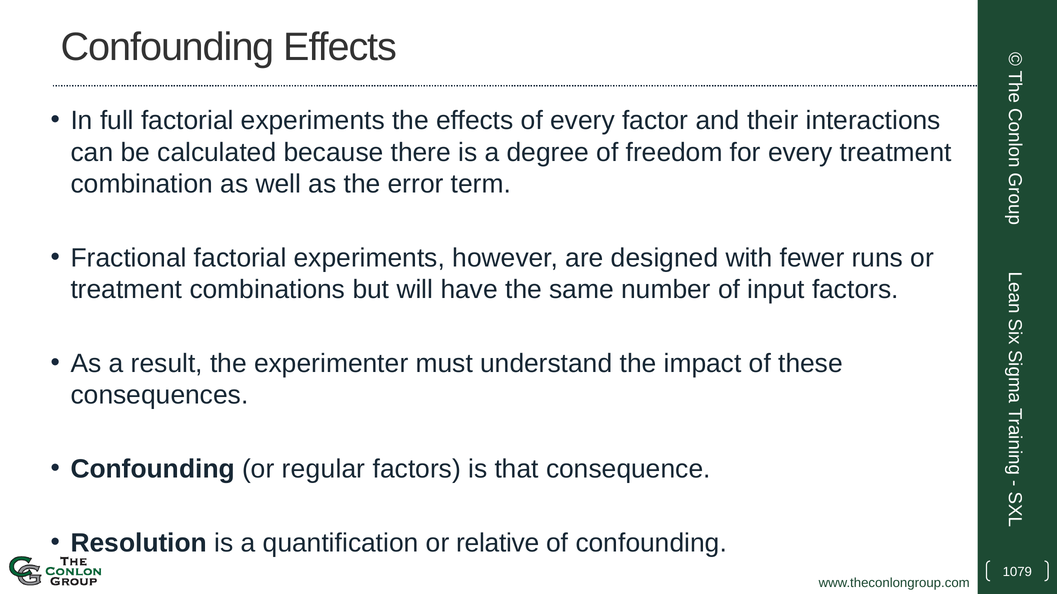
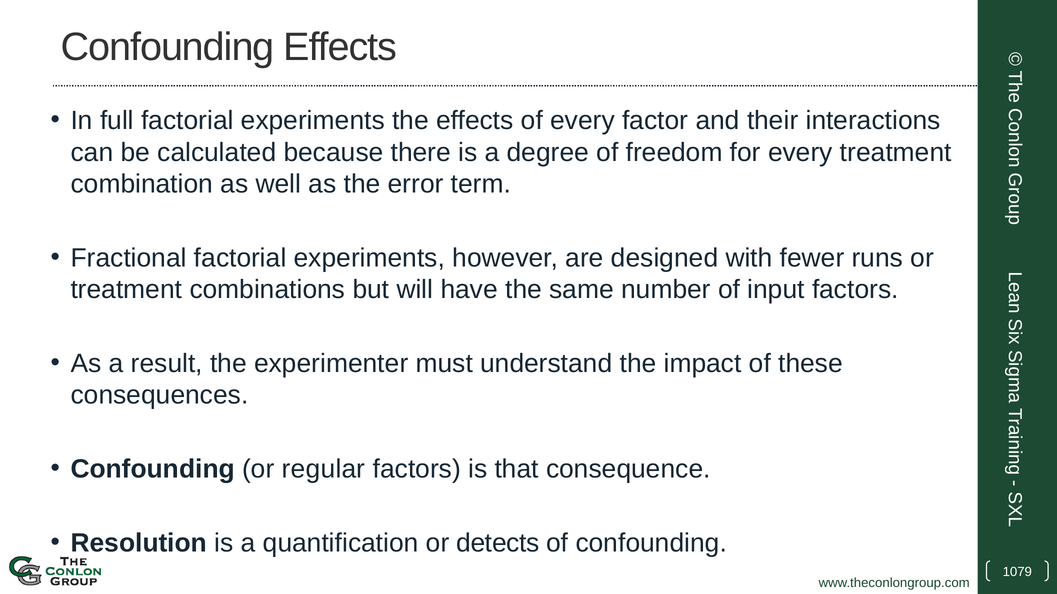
relative: relative -> detects
